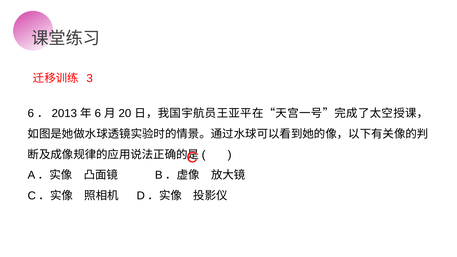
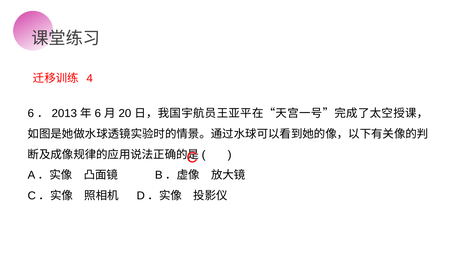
3: 3 -> 4
